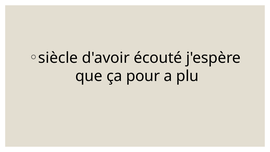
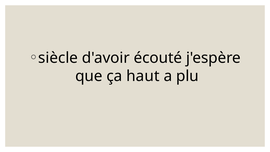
pour: pour -> haut
